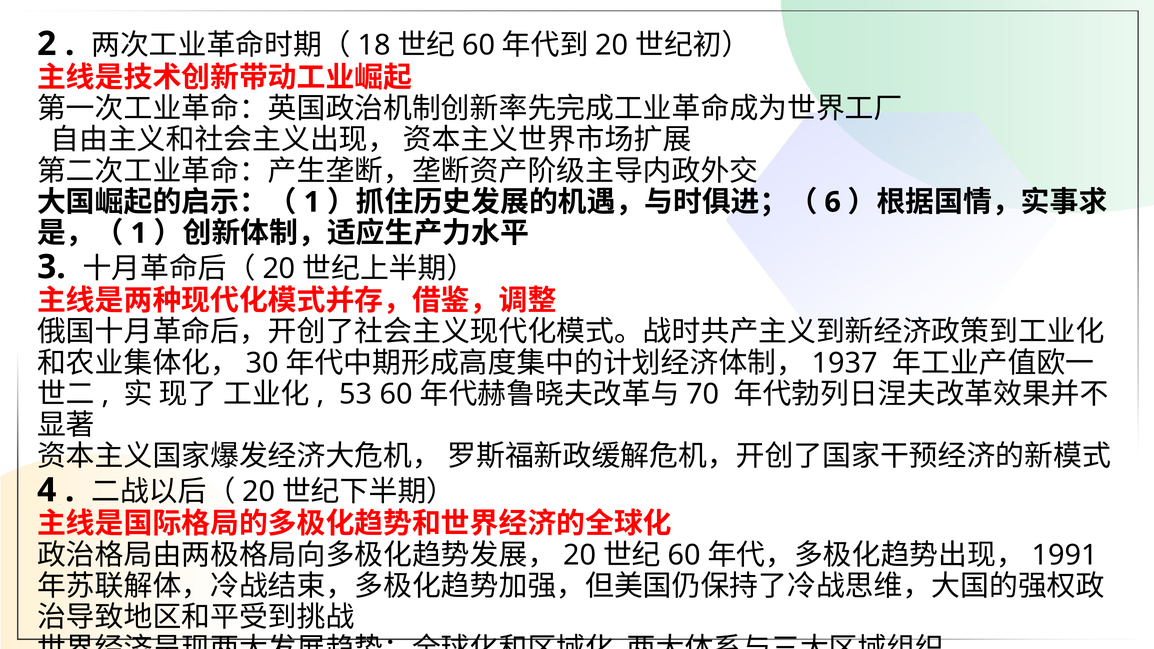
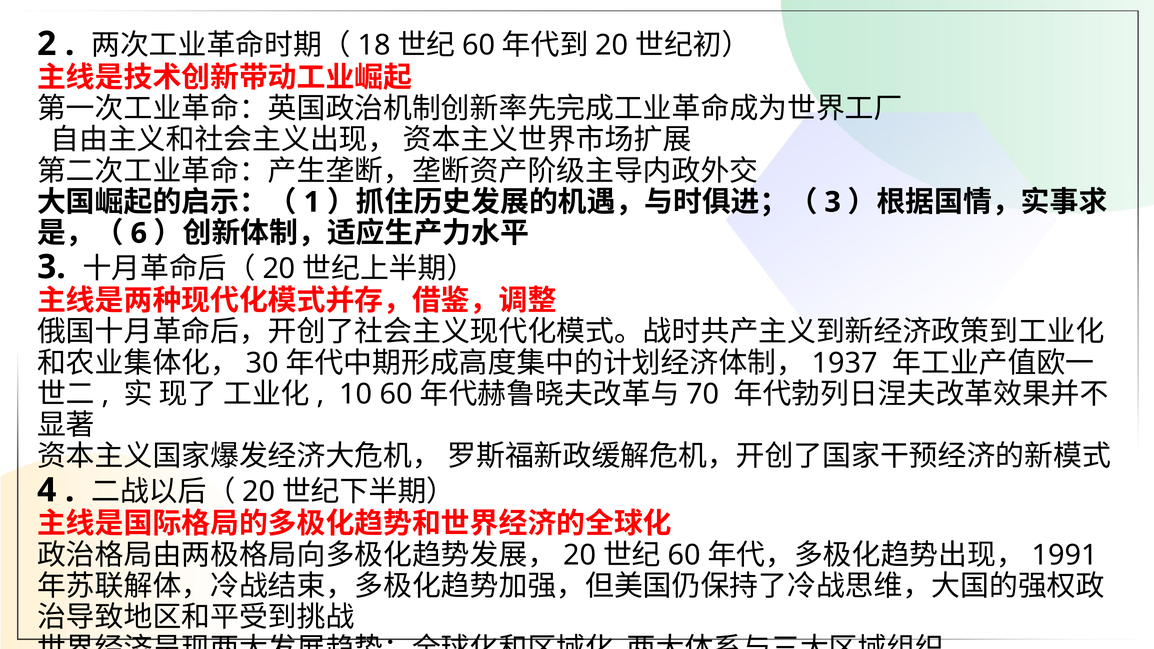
6 at (833, 202): 6 -> 3
1 at (139, 233): 1 -> 6
53: 53 -> 10
